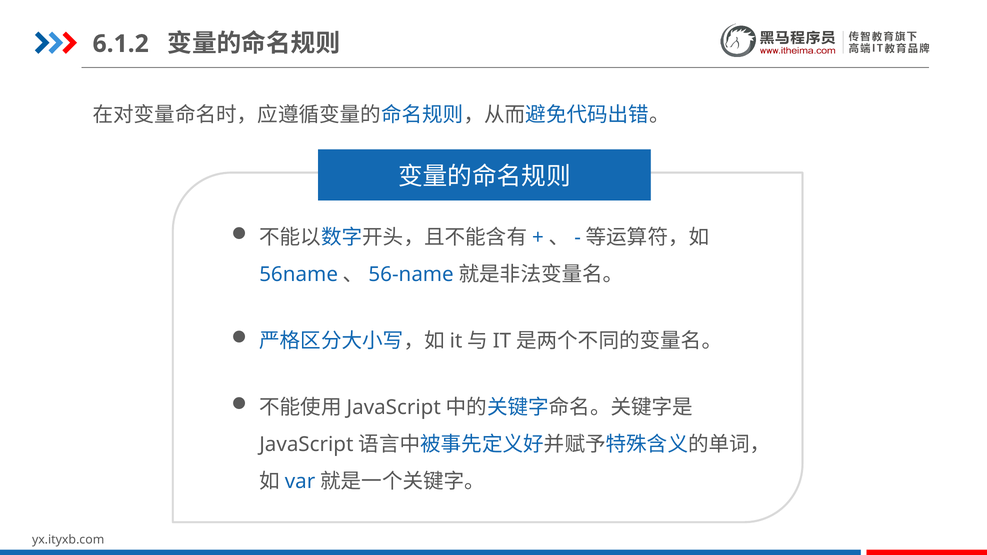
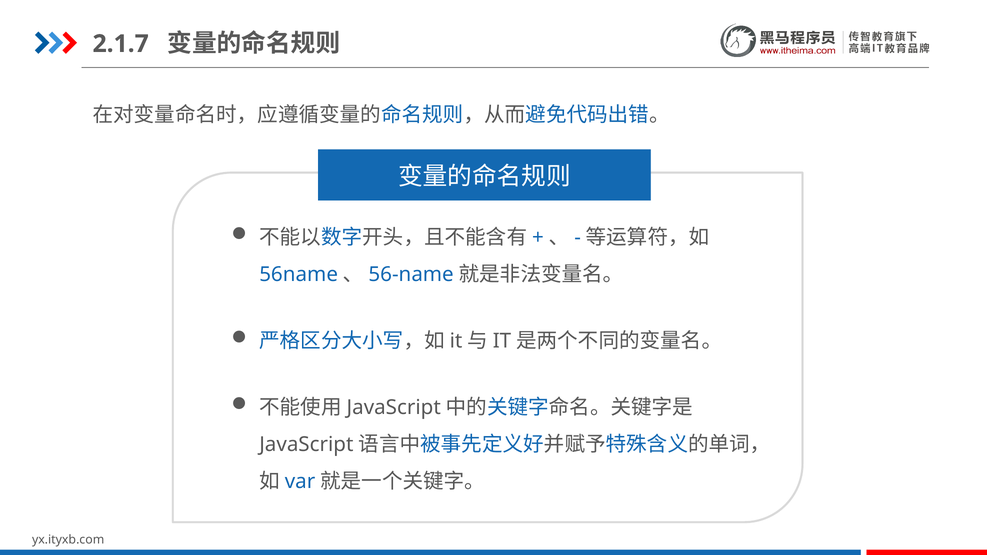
6.1.2: 6.1.2 -> 2.1.7
